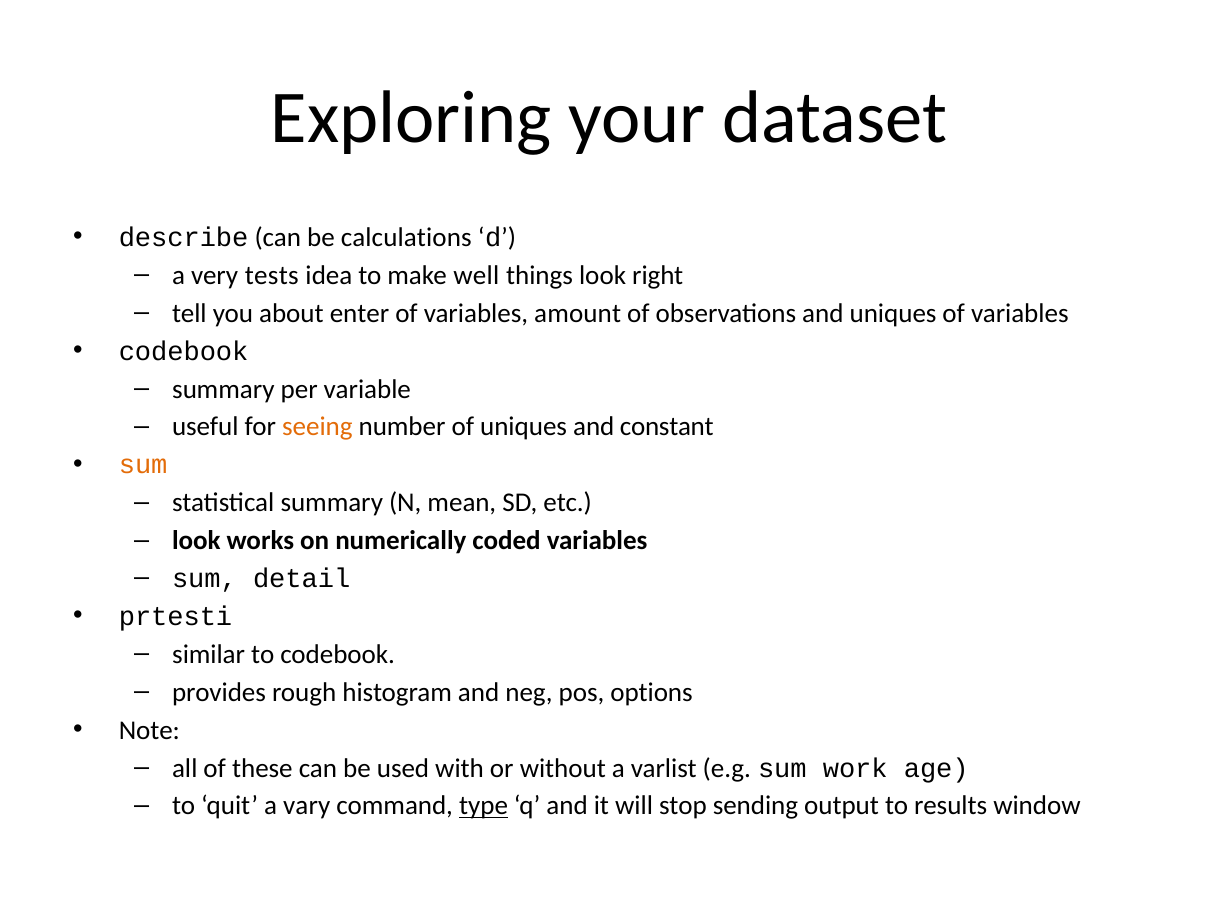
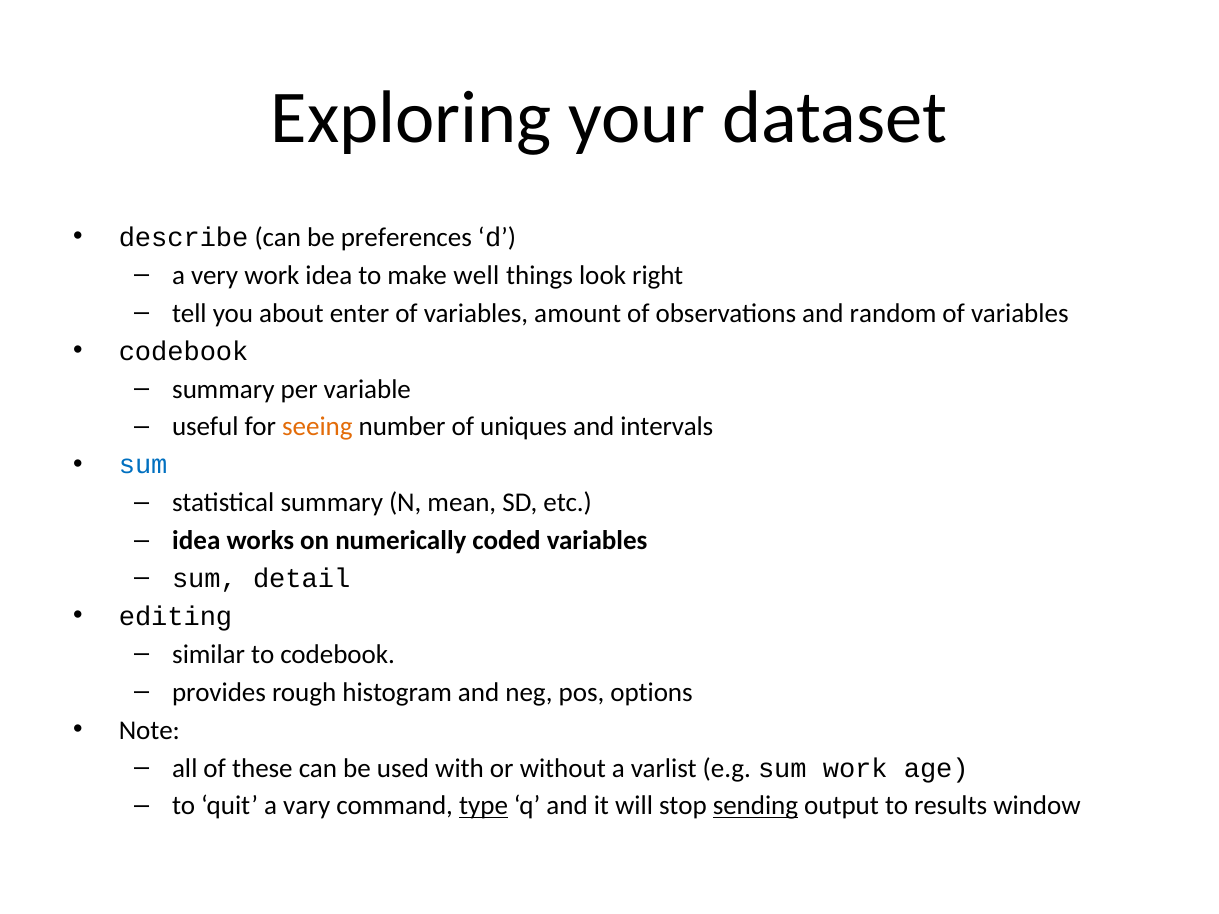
calculations: calculations -> preferences
very tests: tests -> work
and uniques: uniques -> random
constant: constant -> intervals
sum at (143, 465) colour: orange -> blue
look at (196, 541): look -> idea
prtesti: prtesti -> editing
sending underline: none -> present
